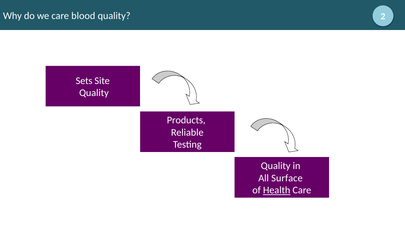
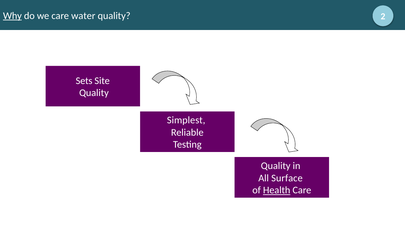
Why underline: none -> present
blood: blood -> water
Products: Products -> Simplest
